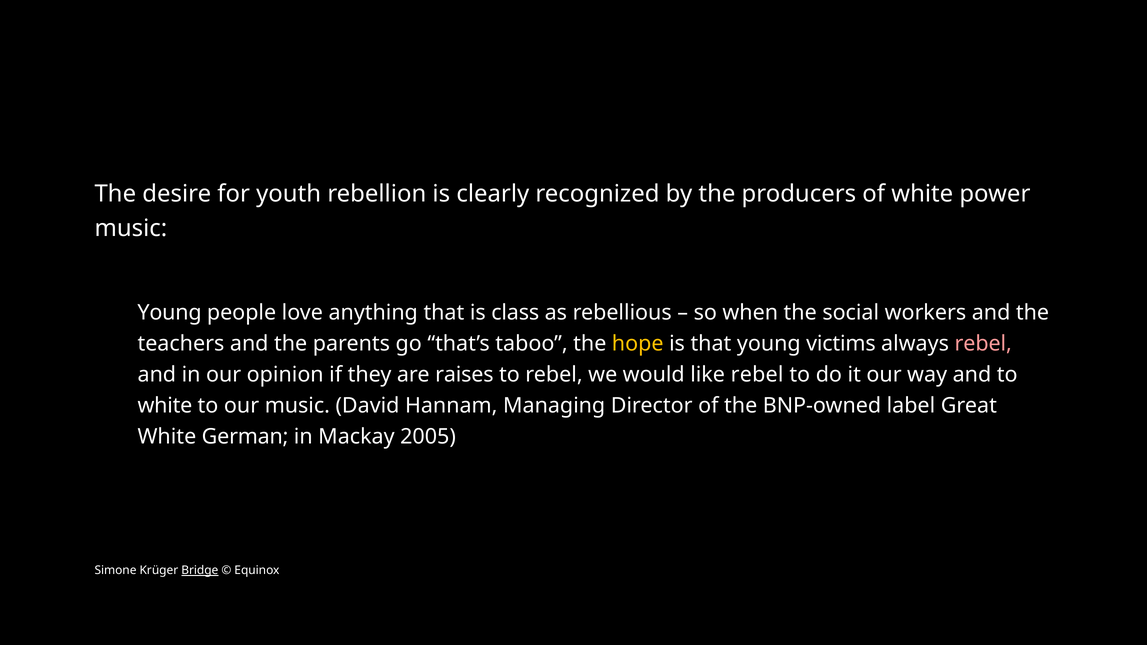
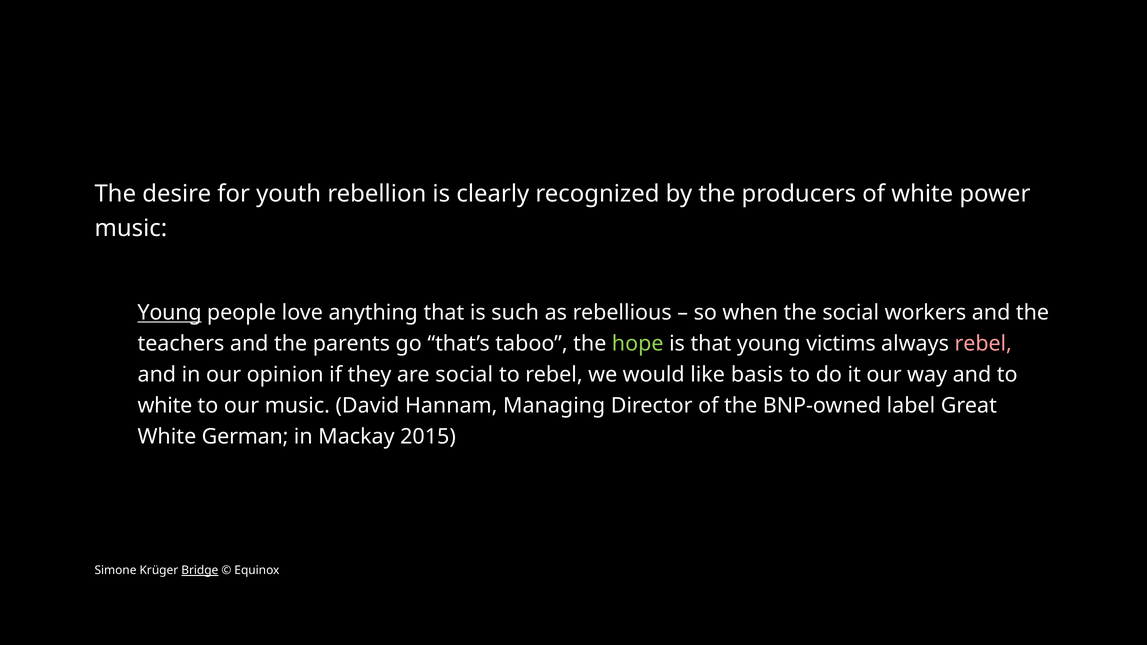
Young at (170, 313) underline: none -> present
class: class -> such
hope colour: yellow -> light green
are raises: raises -> social
like rebel: rebel -> basis
2005: 2005 -> 2015
